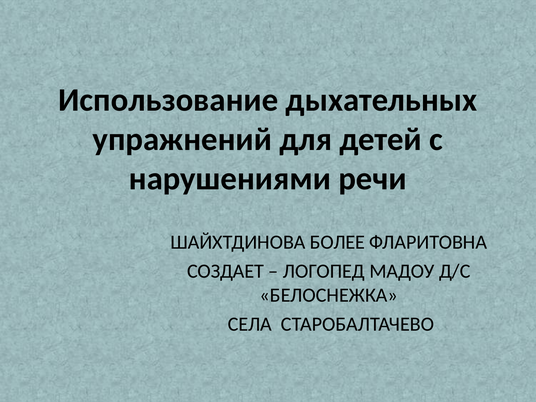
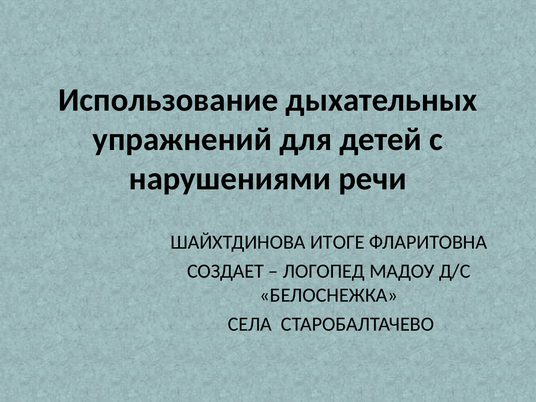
БОЛЕЕ: БОЛЕЕ -> ИТОГЕ
